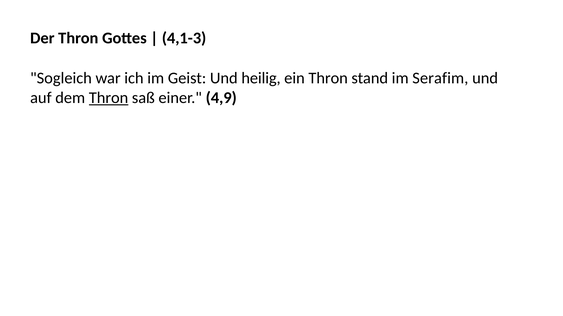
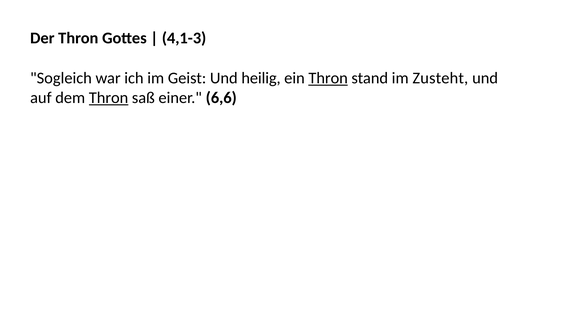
Thron at (328, 78) underline: none -> present
Serafim: Serafim -> Zusteht
4,9: 4,9 -> 6,6
